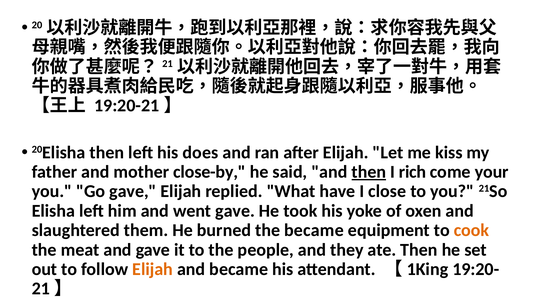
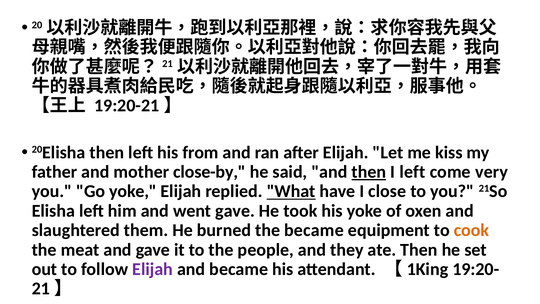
does: does -> from
I rich: rich -> left
your: your -> very
Go gave: gave -> yoke
What underline: none -> present
Elijah at (153, 269) colour: orange -> purple
